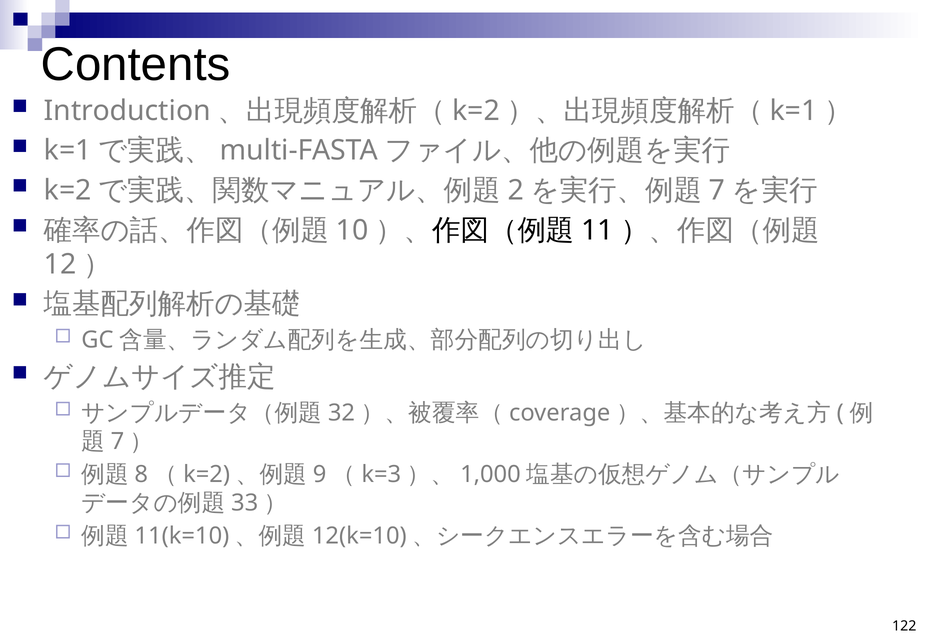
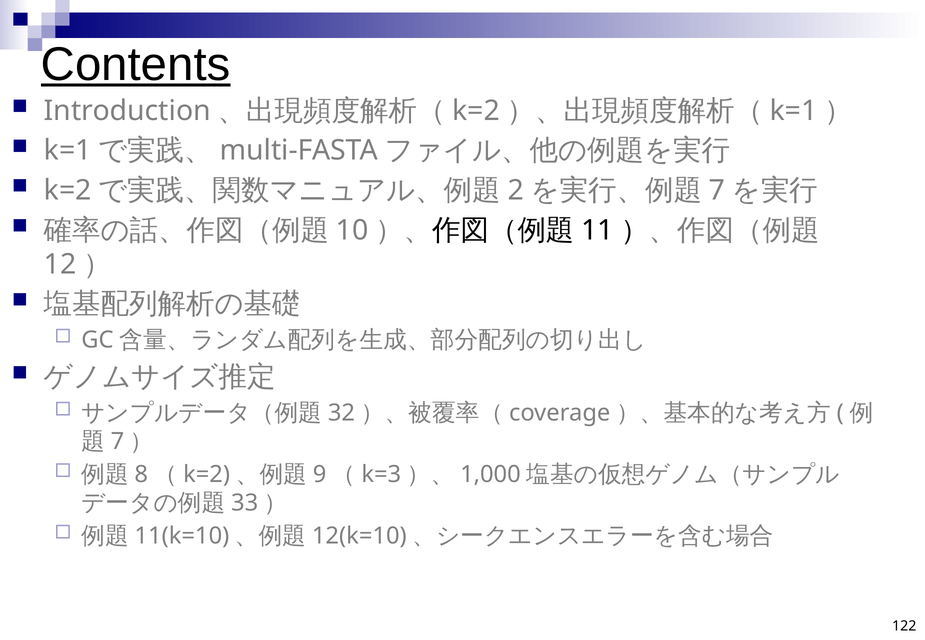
Contents underline: none -> present
